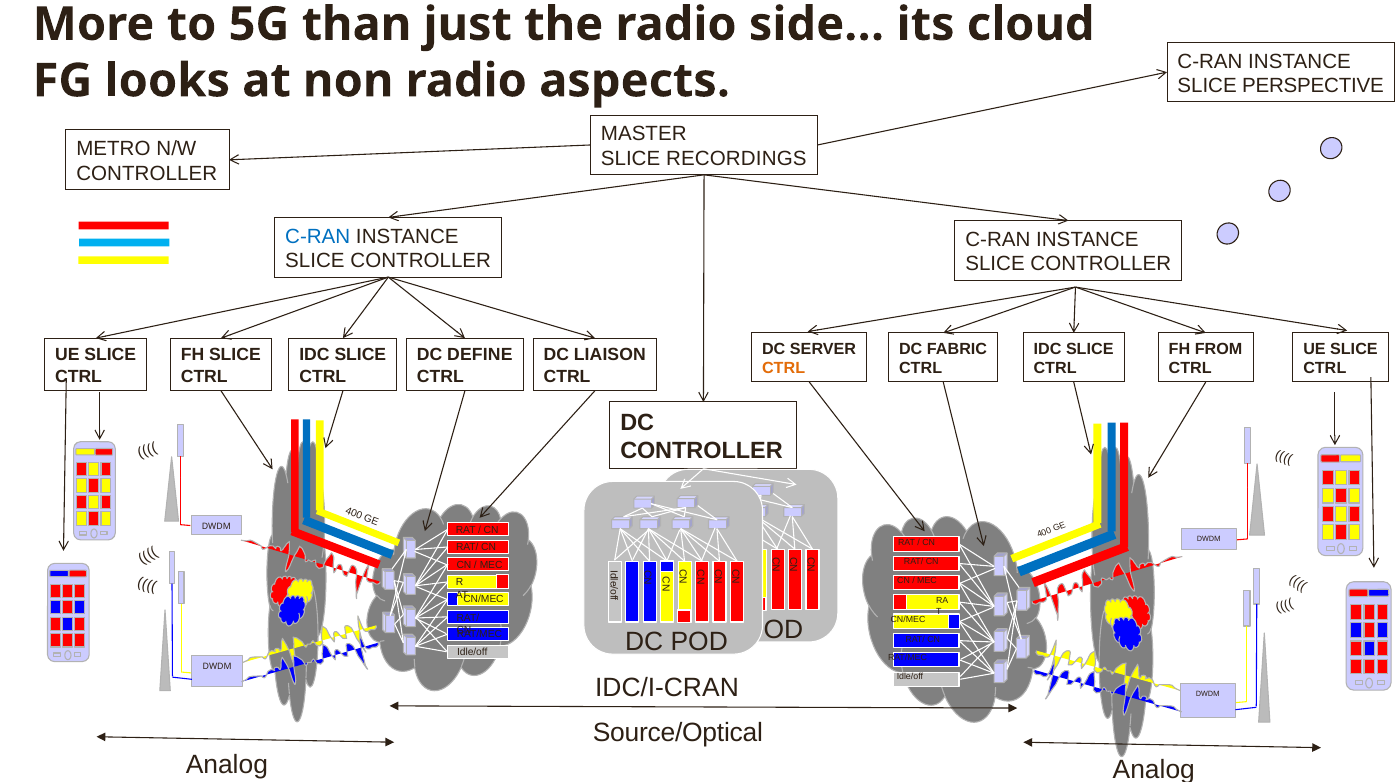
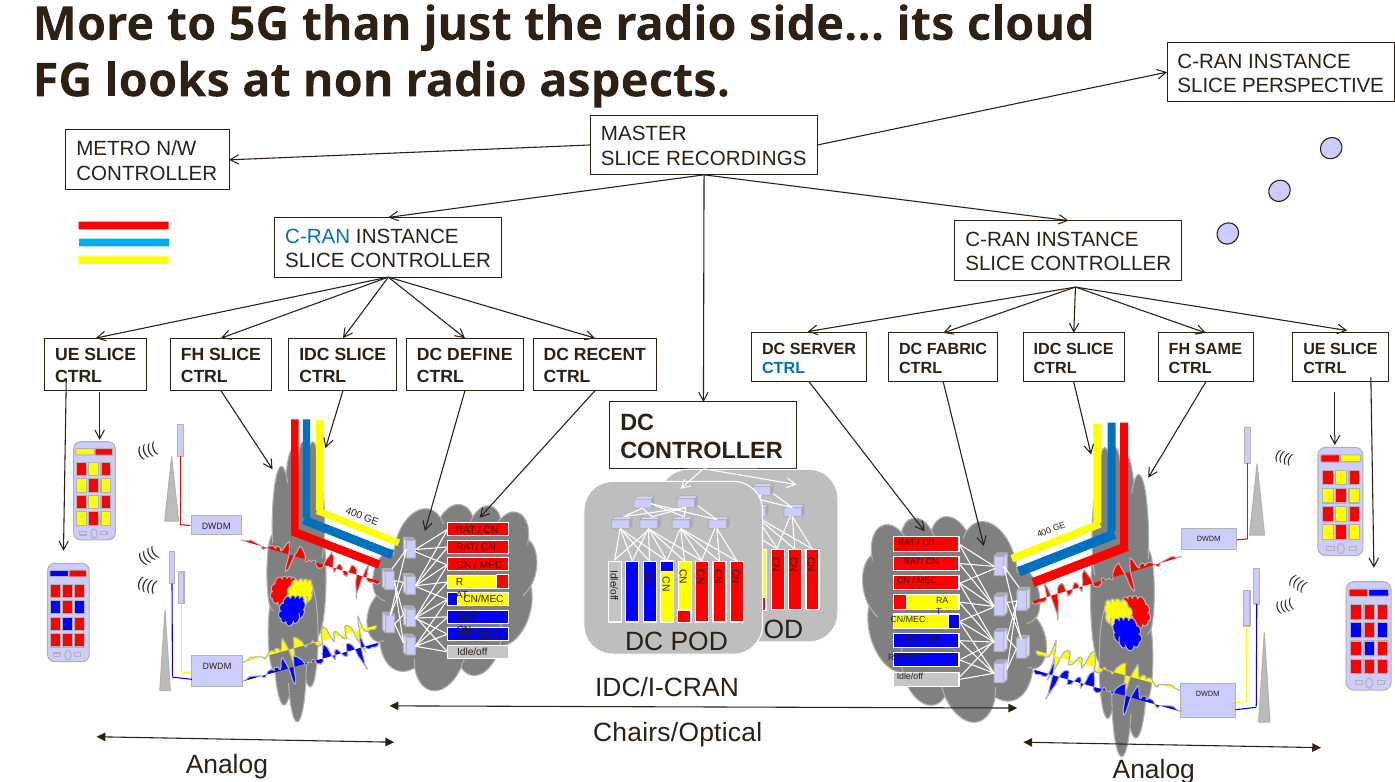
FROM: FROM -> SAME
LIAISON: LIAISON -> RECENT
CTRL at (784, 368) colour: orange -> blue
Source/Optical: Source/Optical -> Chairs/Optical
